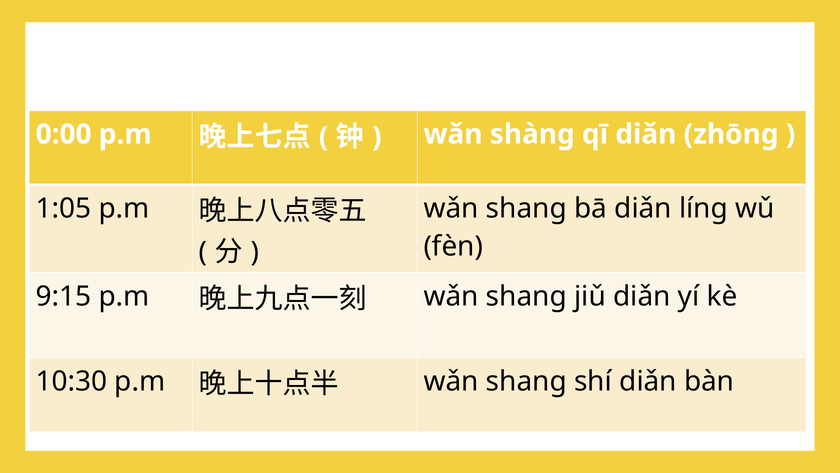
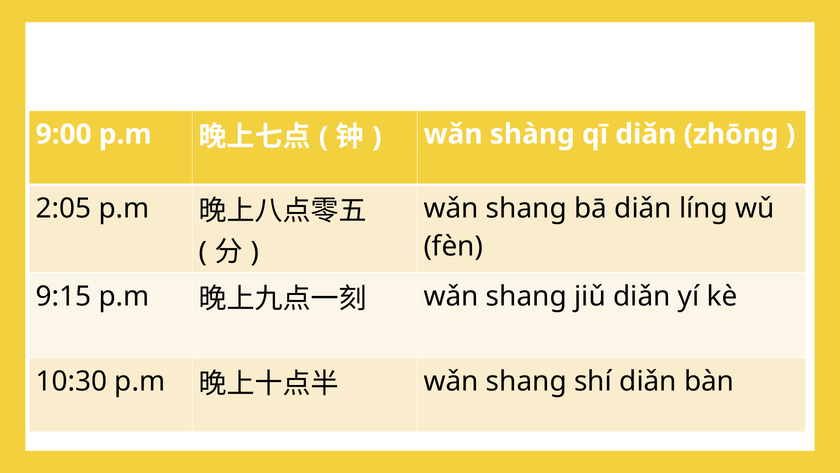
0:00: 0:00 -> 9:00
1:05: 1:05 -> 2:05
